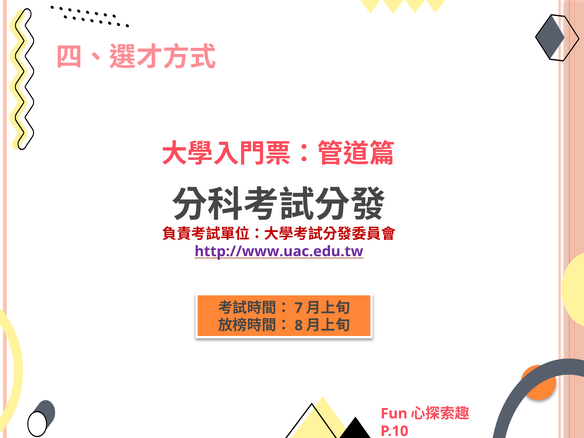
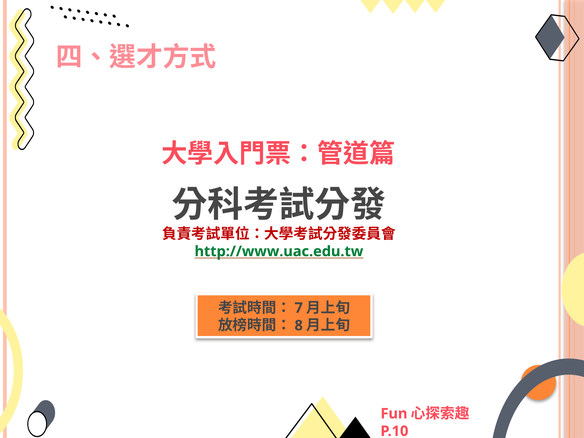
http://www.uac.edu.tw colour: purple -> green
